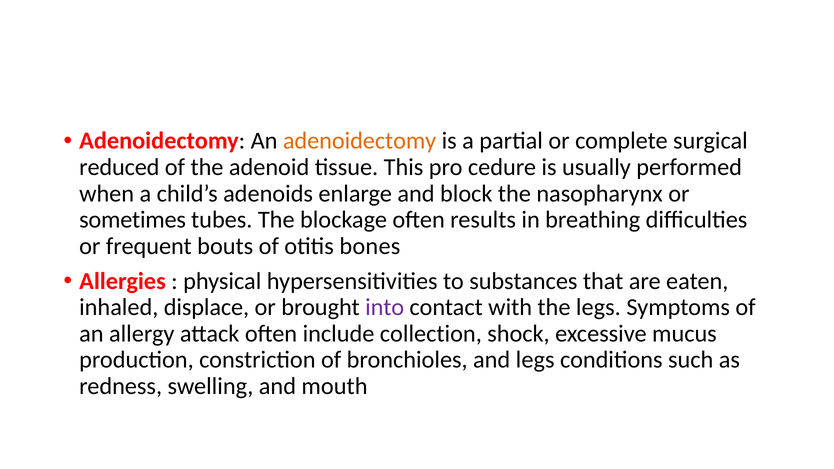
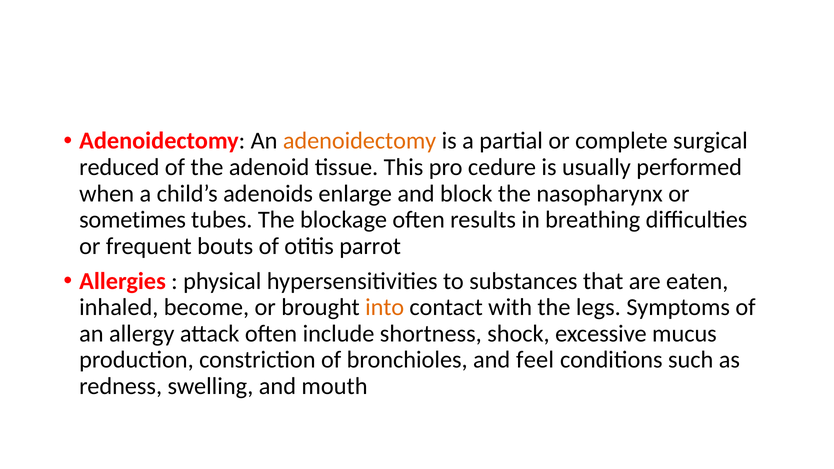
bones: bones -> parrot
displace: displace -> become
into colour: purple -> orange
collection: collection -> shortness
and legs: legs -> feel
